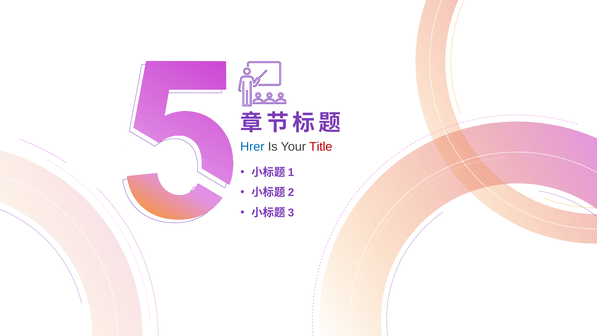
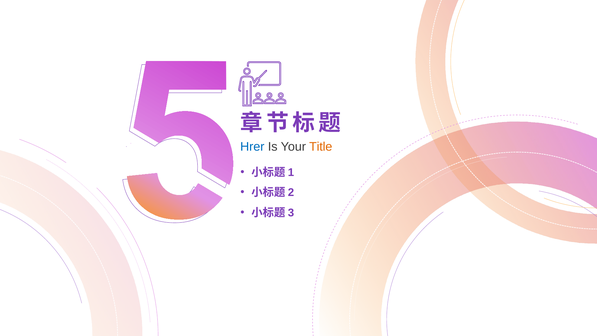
Title colour: red -> orange
